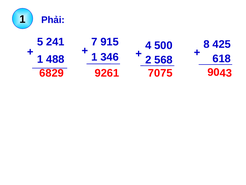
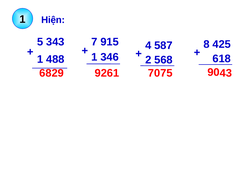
Phải: Phải -> Hiện
241: 241 -> 343
500: 500 -> 587
